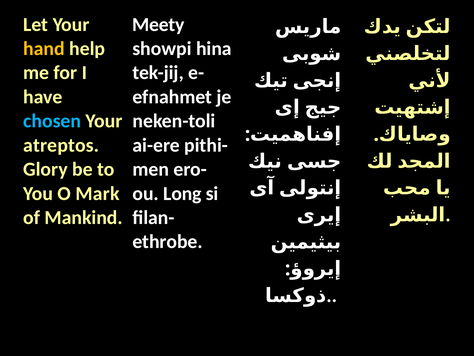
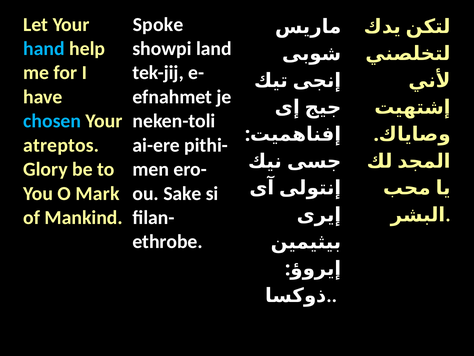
Meety: Meety -> Spoke
hand colour: yellow -> light blue
hina: hina -> land
Long: Long -> Sake
